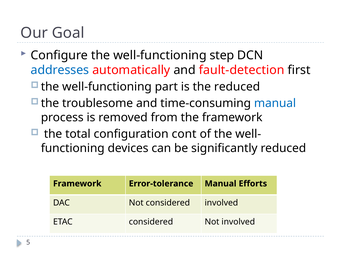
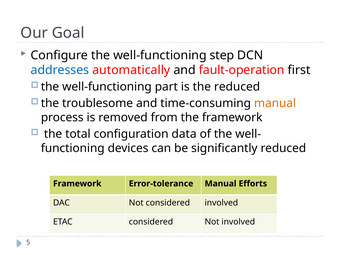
fault-detection: fault-detection -> fault-operation
manual at (275, 104) colour: blue -> orange
cont: cont -> data
